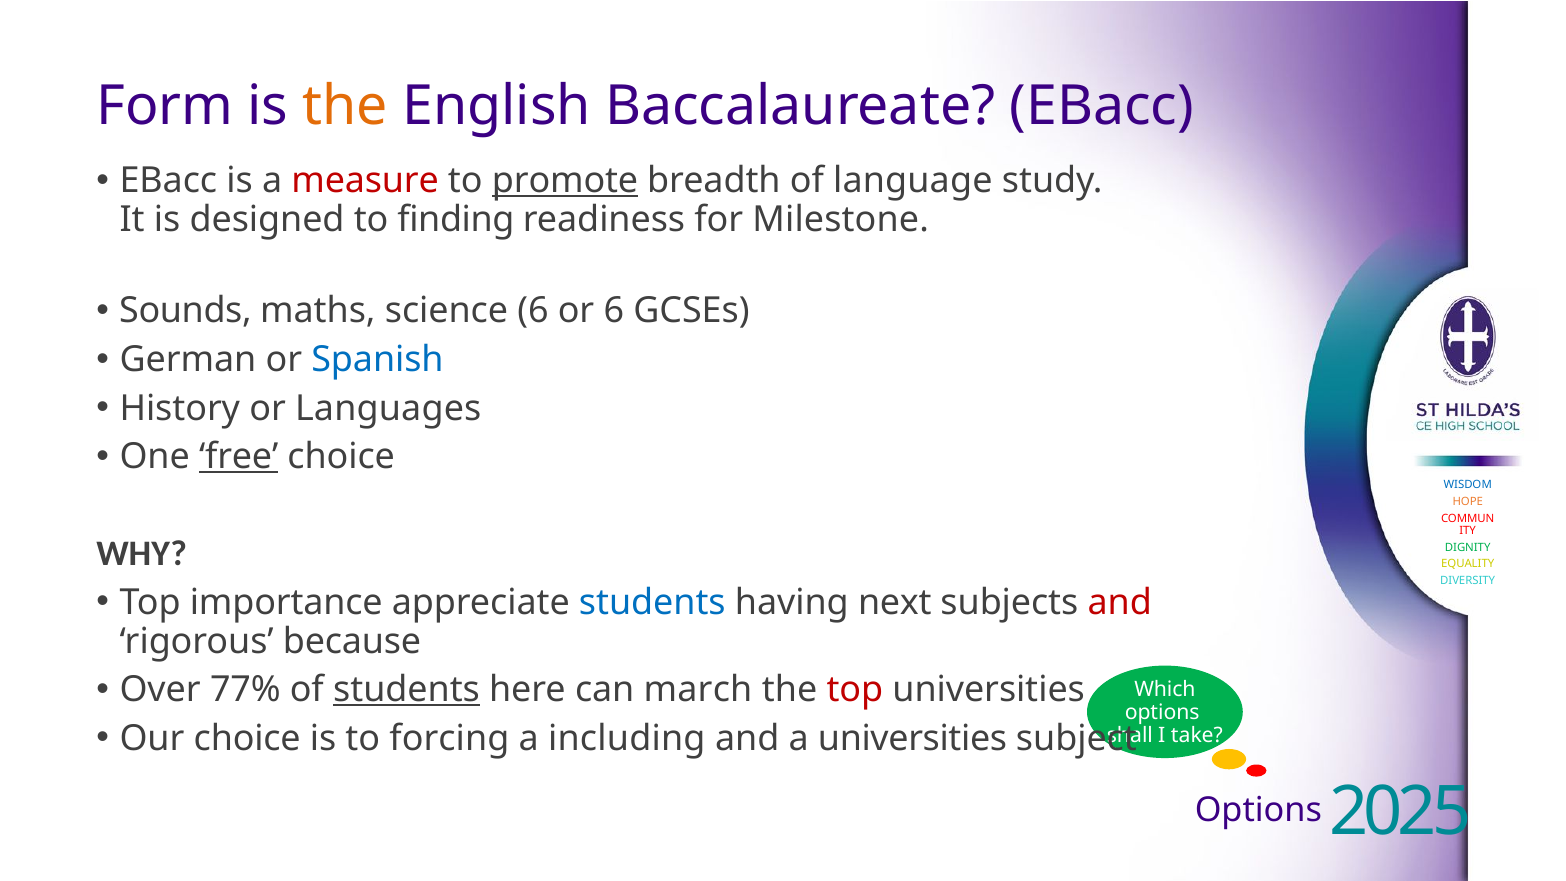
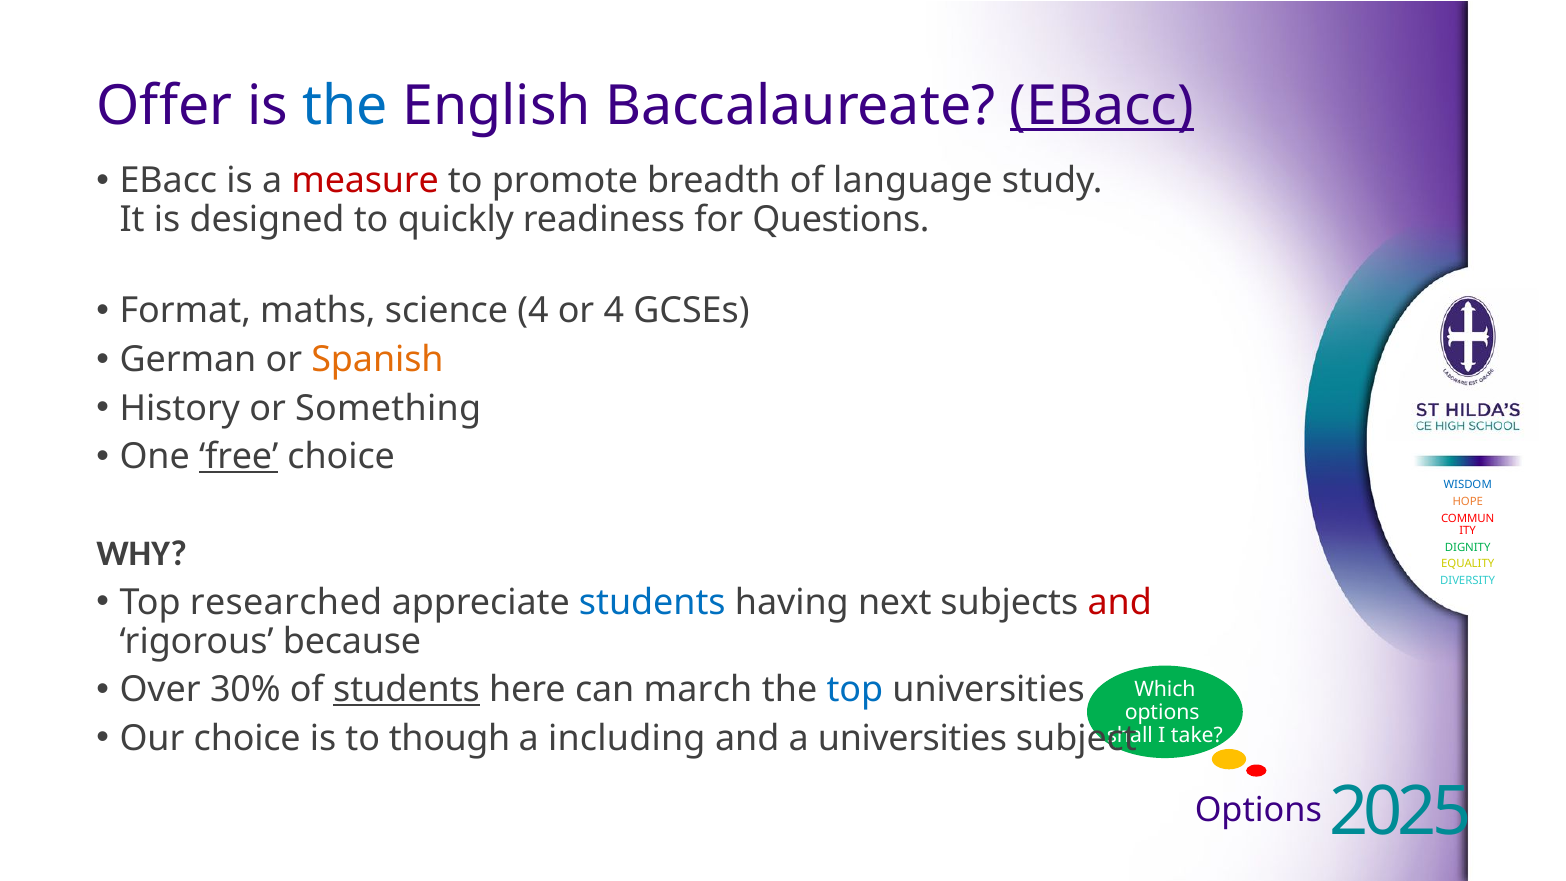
Form: Form -> Offer
the at (345, 106) colour: orange -> blue
EBacc at (1102, 106) underline: none -> present
promote underline: present -> none
finding: finding -> quickly
Milestone: Milestone -> Questions
Sounds: Sounds -> Format
science 6: 6 -> 4
or 6: 6 -> 4
Spanish colour: blue -> orange
Languages: Languages -> Something
importance: importance -> researched
77%: 77% -> 30%
top at (855, 690) colour: red -> blue
forcing: forcing -> though
